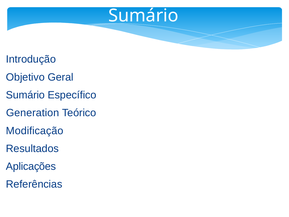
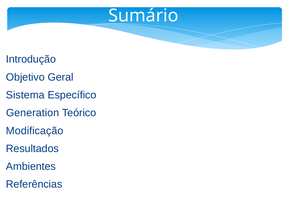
Sumário at (25, 95): Sumário -> Sistema
Aplicações: Aplicações -> Ambientes
